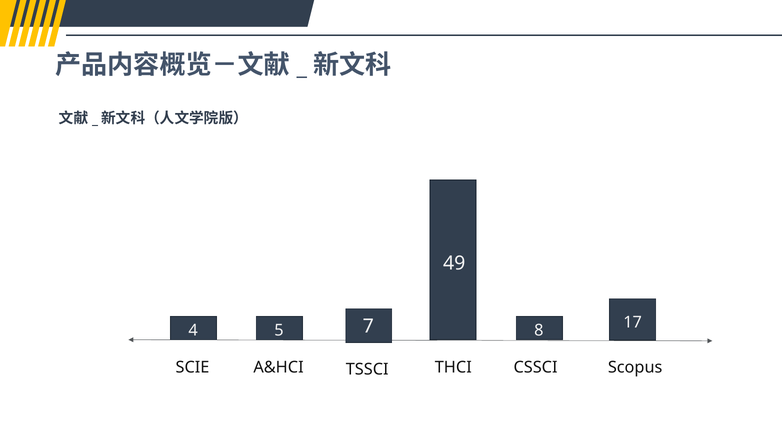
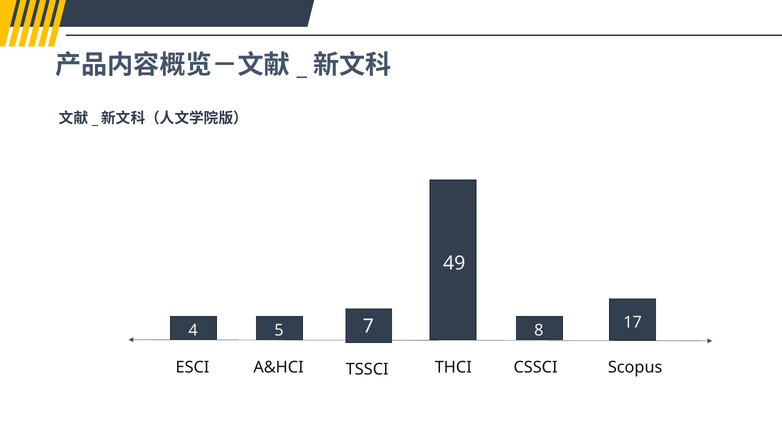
SCIE: SCIE -> ESCI
